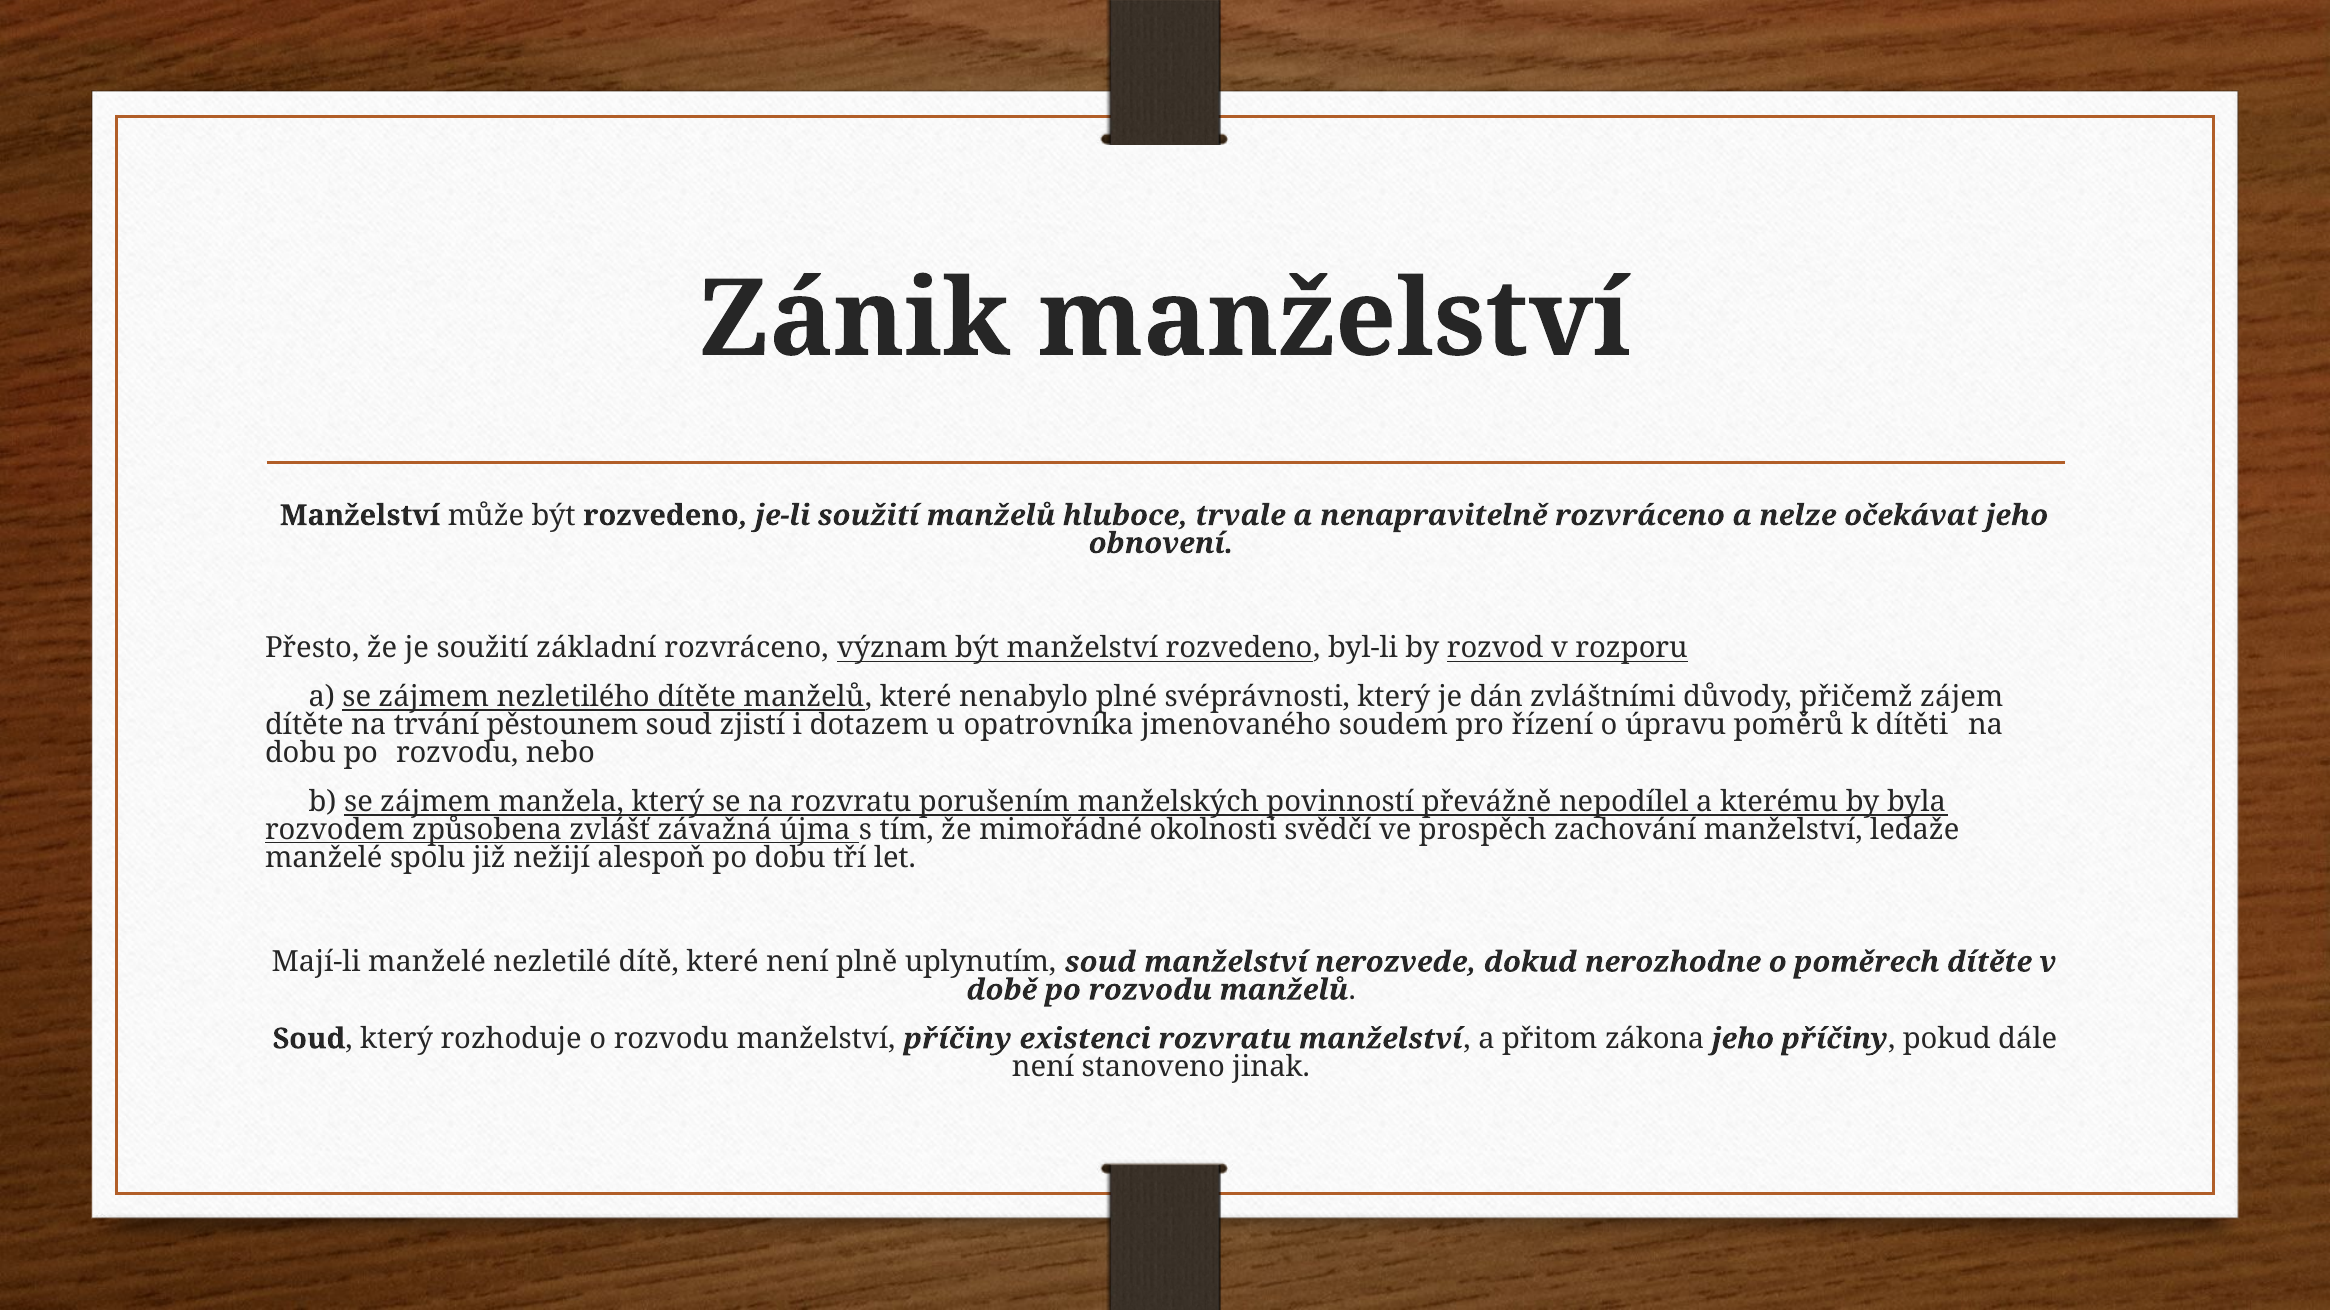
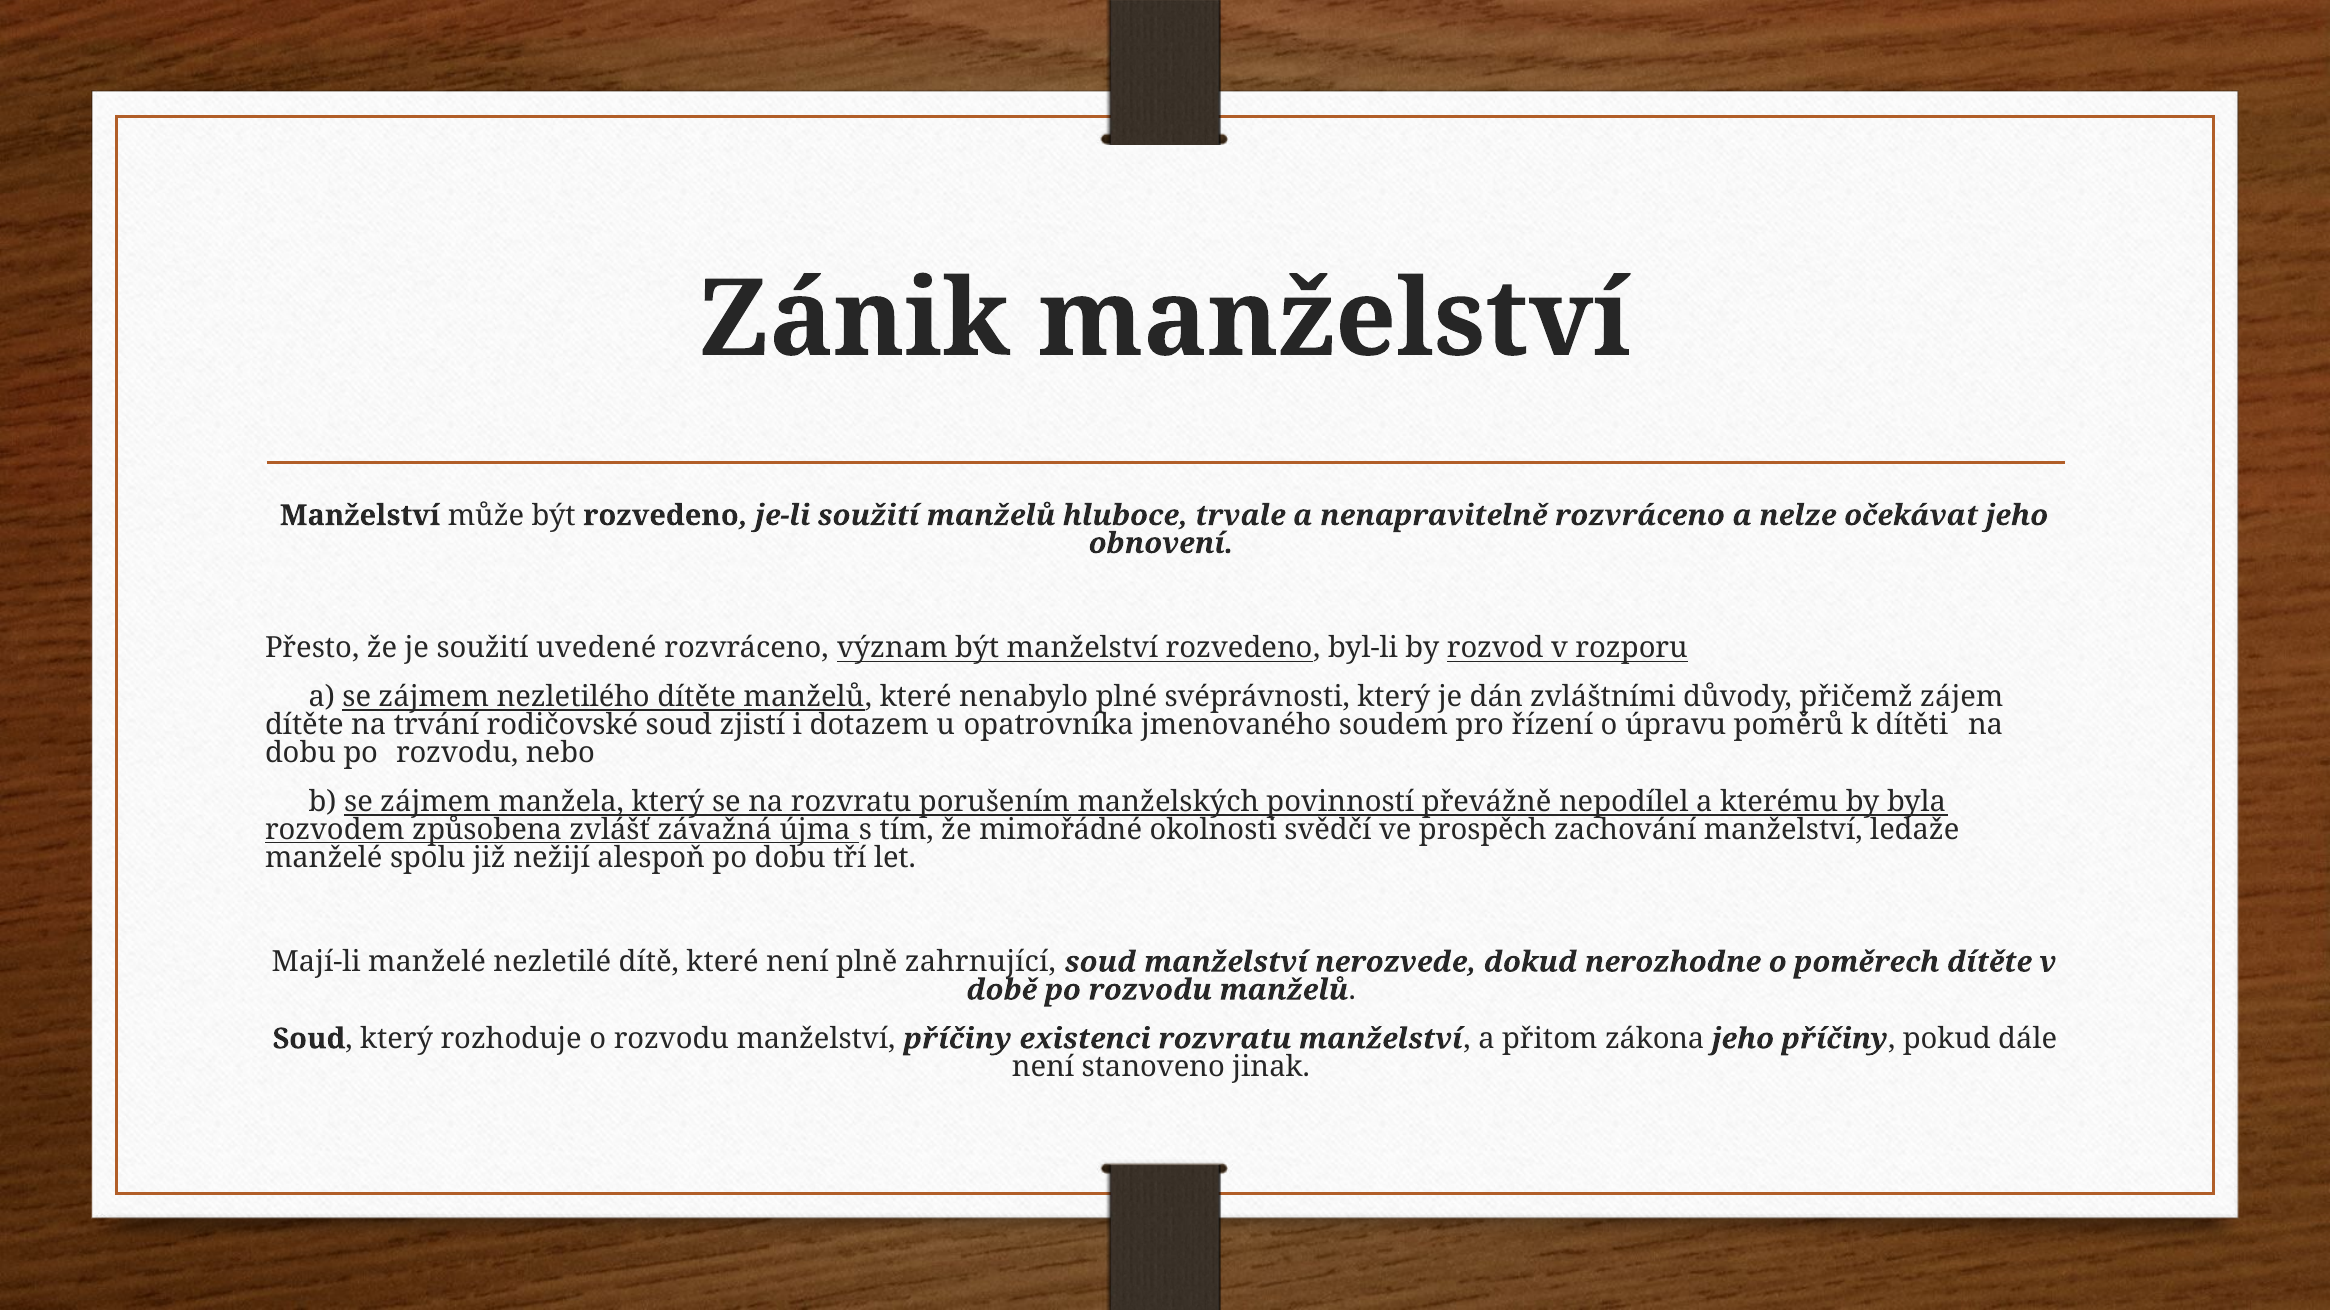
základní: základní -> uvedené
pěstounem: pěstounem -> rodičovské
uplynutím: uplynutím -> zahrnující
